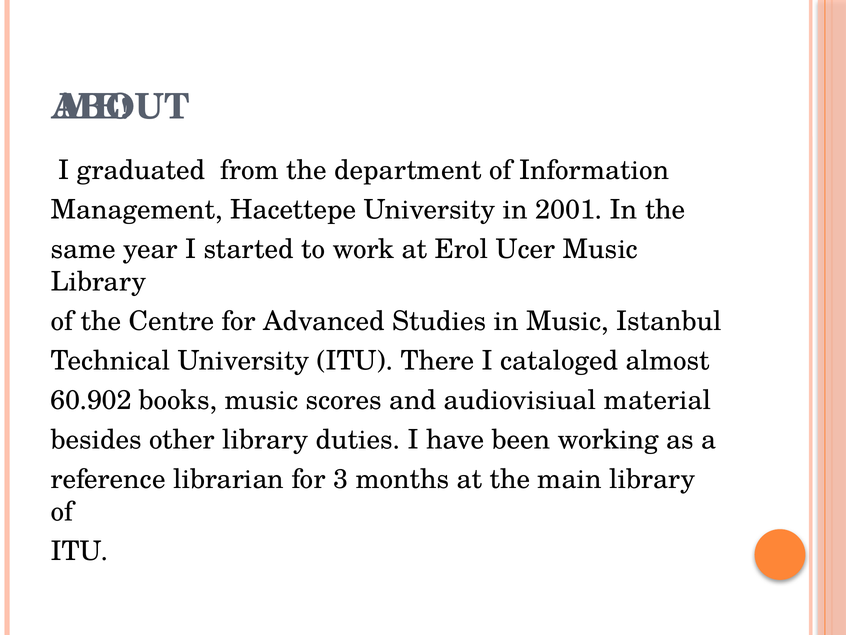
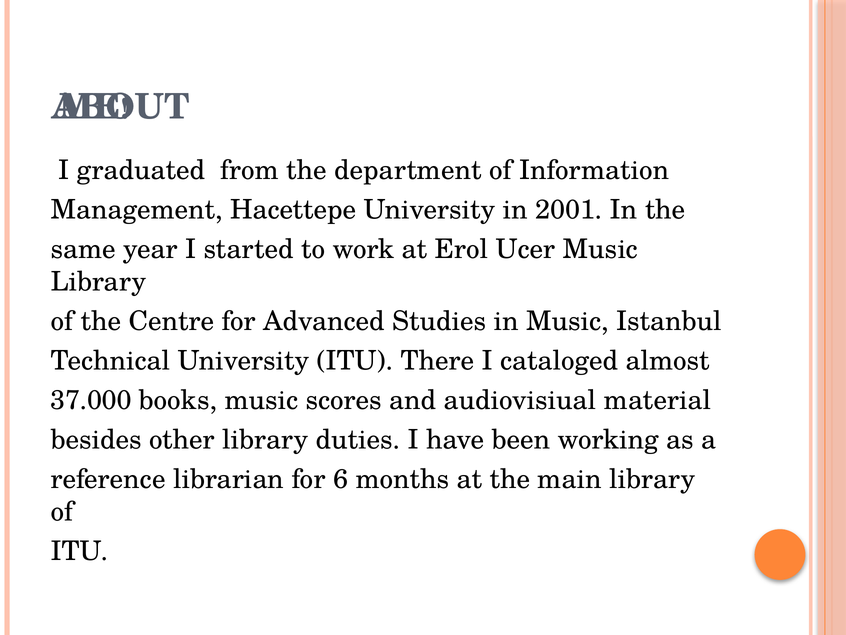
60.902: 60.902 -> 37.000
3: 3 -> 6
